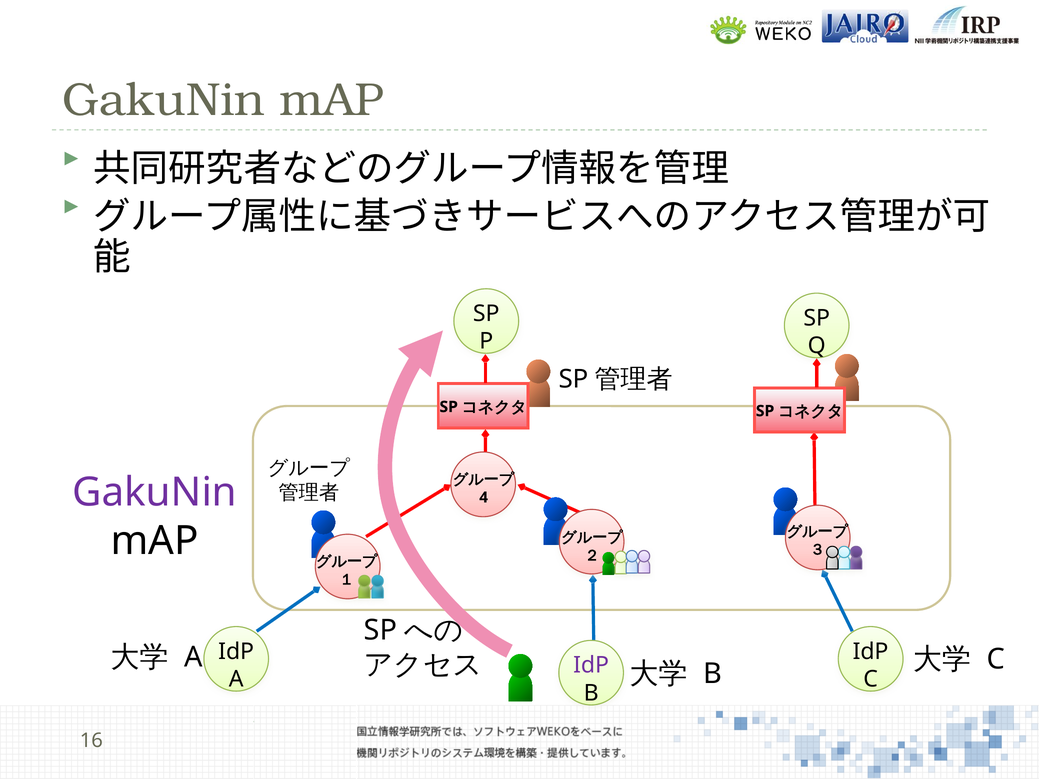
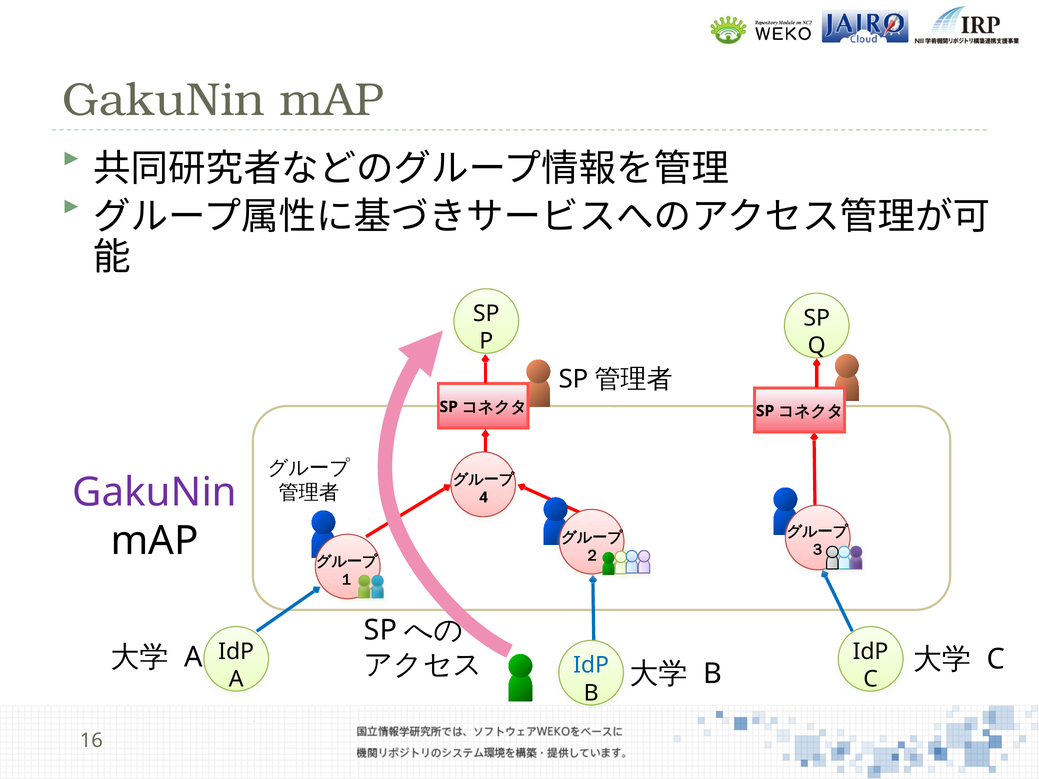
IdP at (591, 665) colour: purple -> blue
